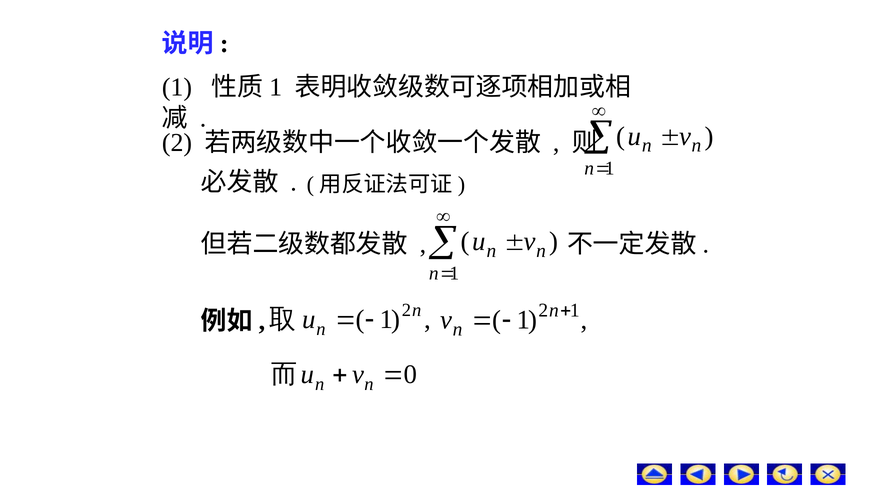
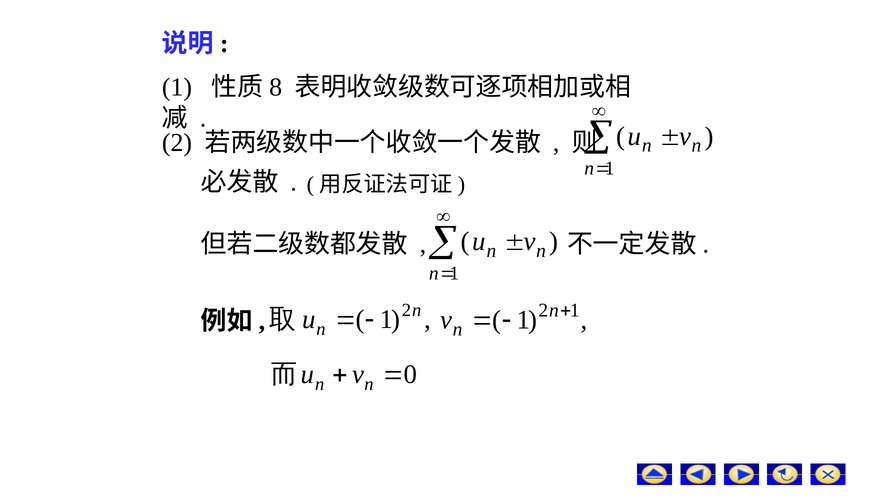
1 at (276, 87): 1 -> 8
